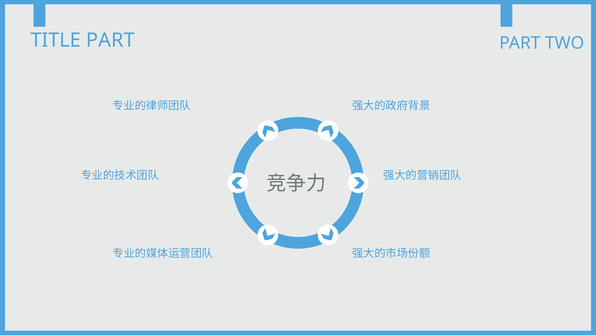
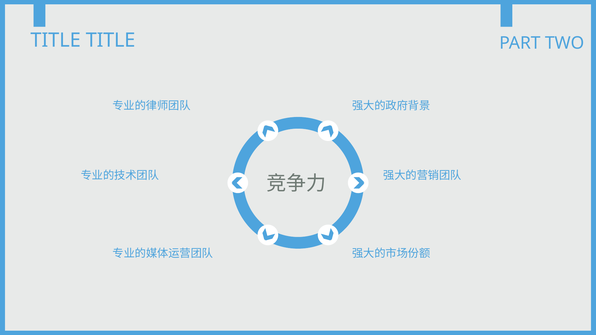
TITLE PART: PART -> TITLE
